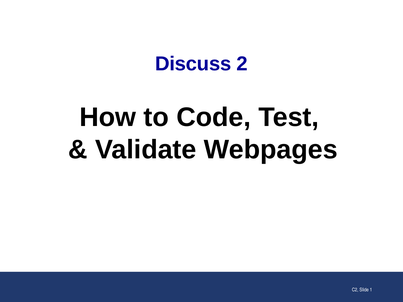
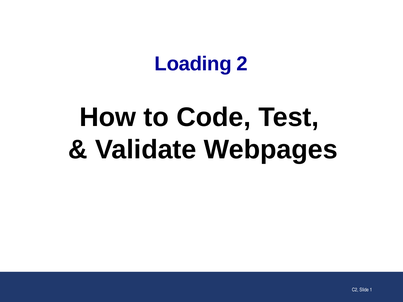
Discuss: Discuss -> Loading
